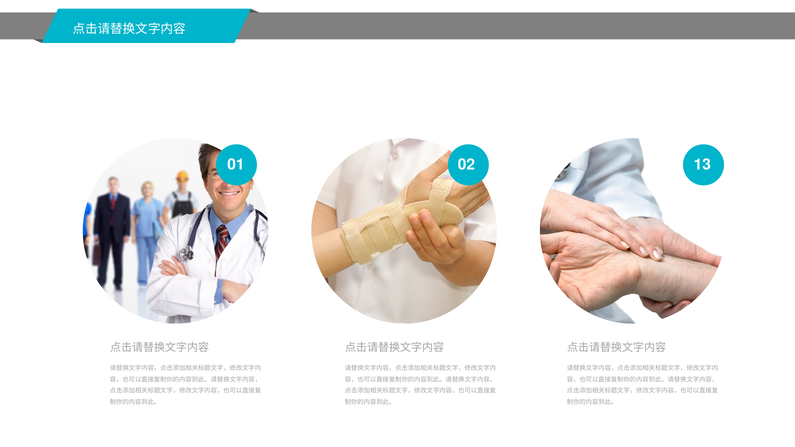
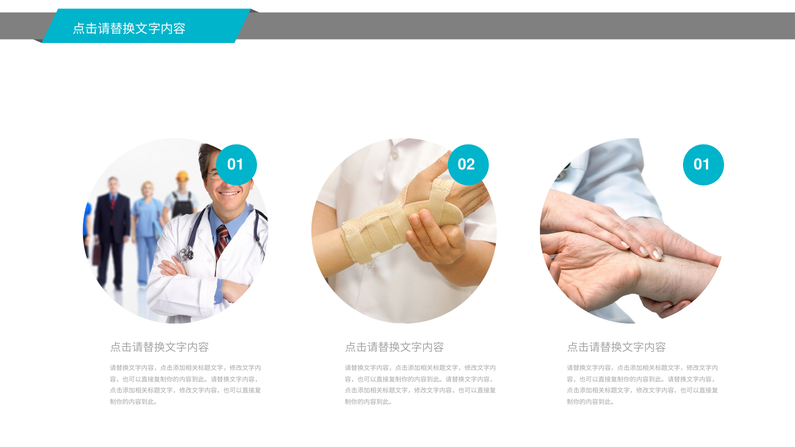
02 13: 13 -> 01
